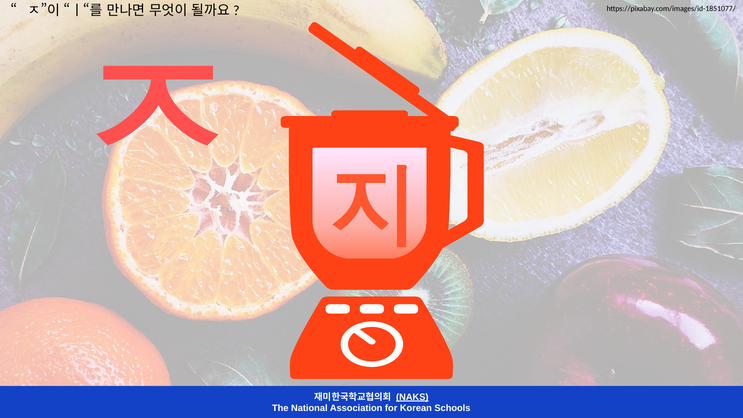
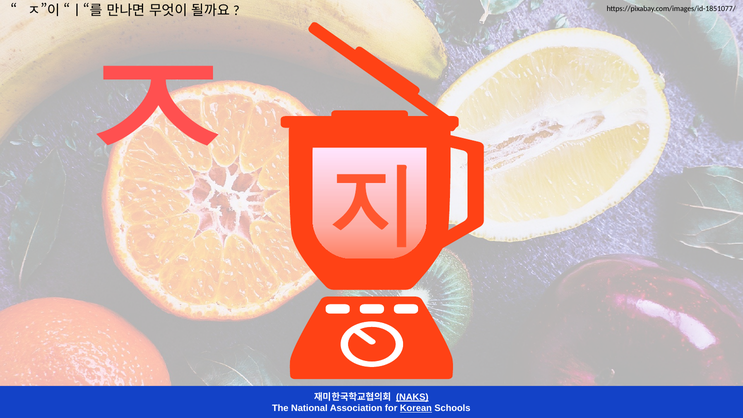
Korean underline: none -> present
